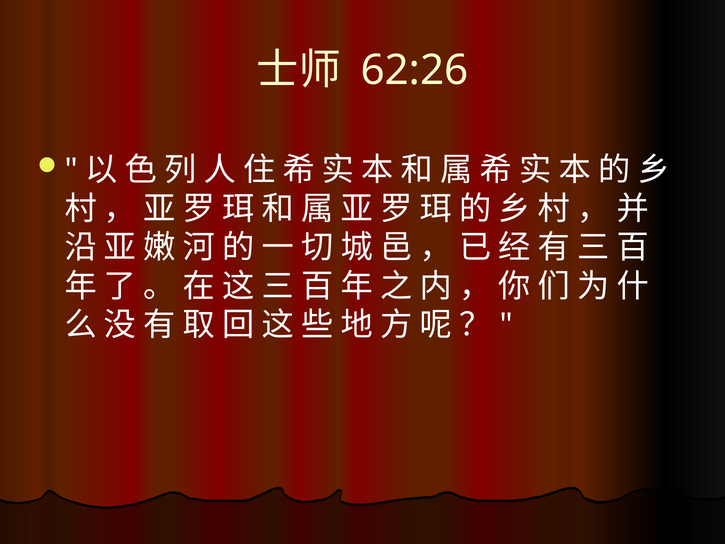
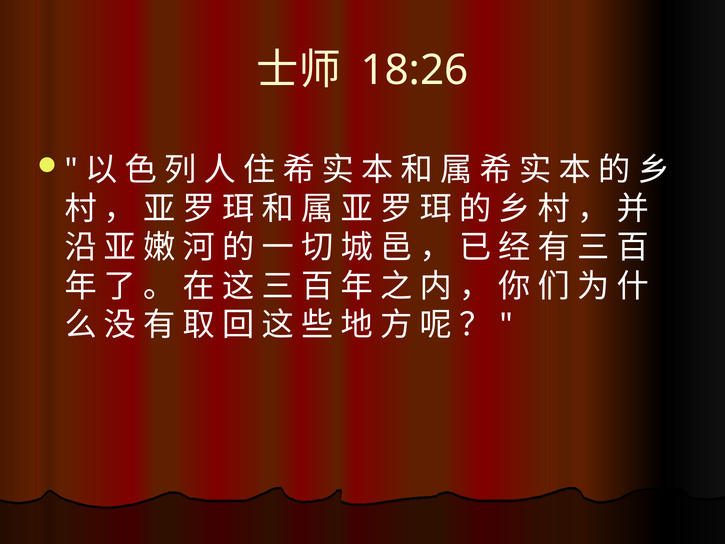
62:26: 62:26 -> 18:26
